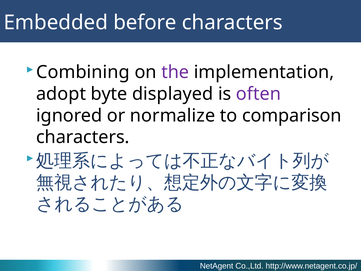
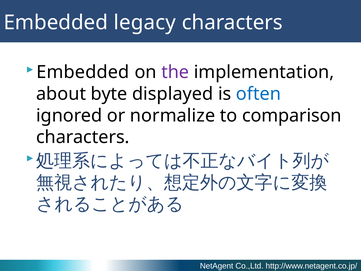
before: before -> legacy
Combining at (83, 72): Combining -> Embedded
adopt: adopt -> about
often colour: purple -> blue
